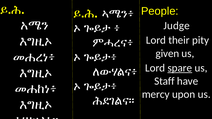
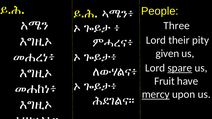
Judge: Judge -> Three
Staff: Staff -> Fruit
mercy underline: none -> present
